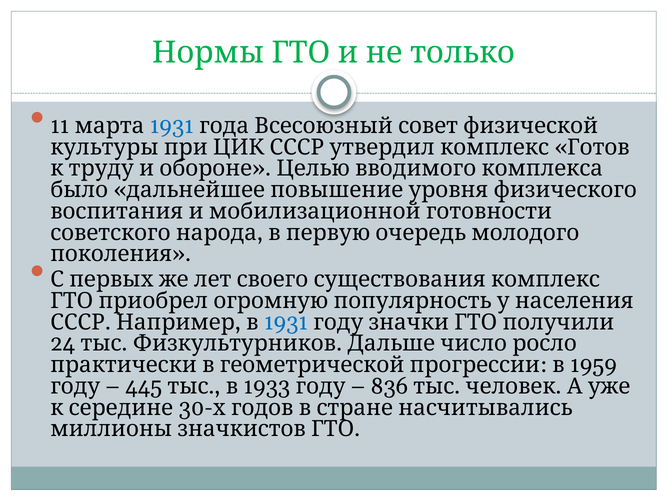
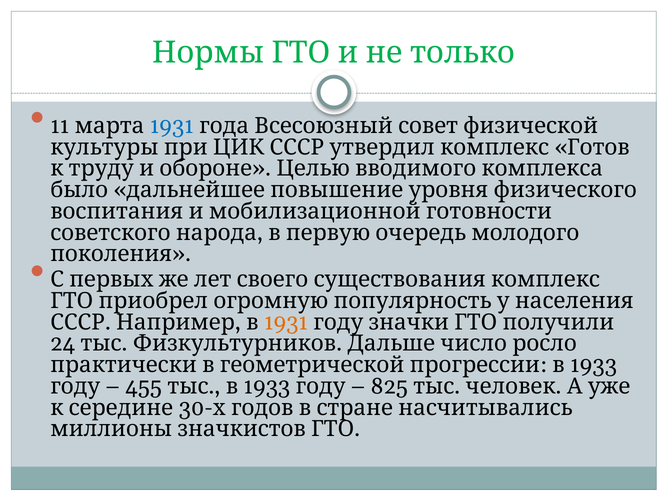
1931 at (286, 322) colour: blue -> orange
1959 at (594, 365): 1959 -> 1933
445: 445 -> 455
836: 836 -> 825
